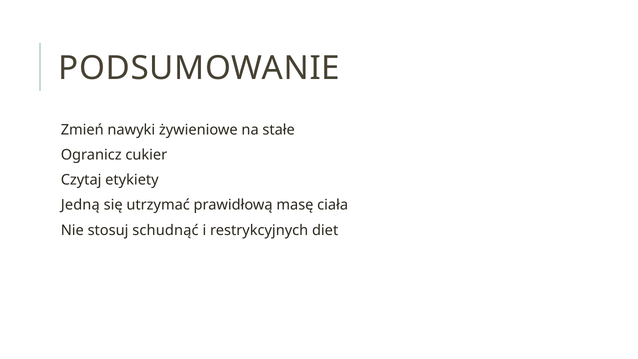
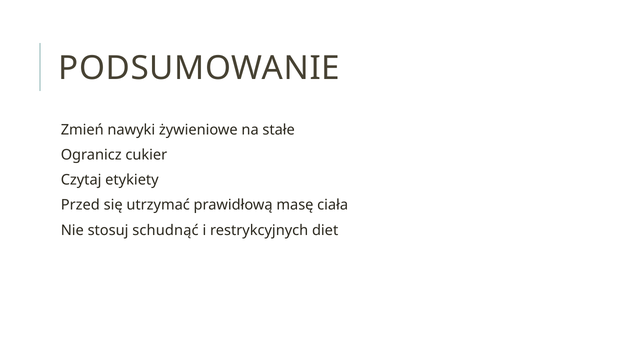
Jedną: Jedną -> Przed
